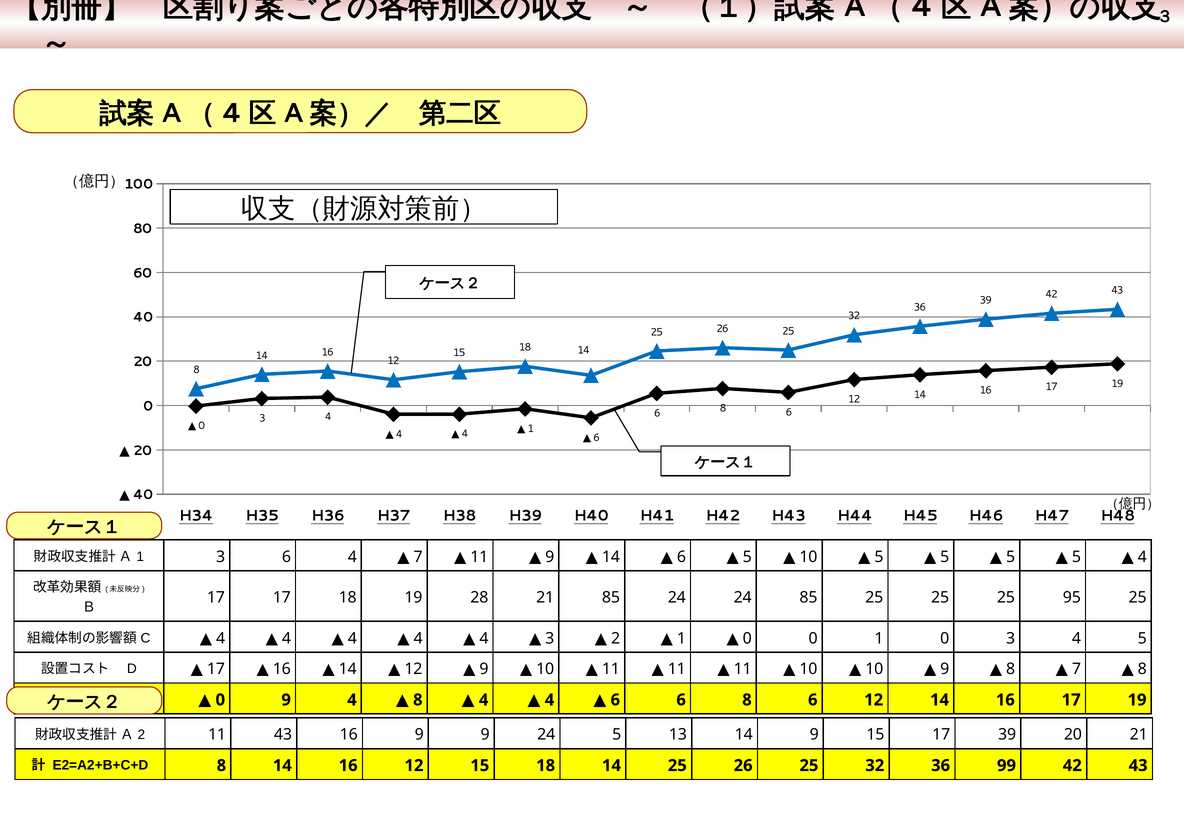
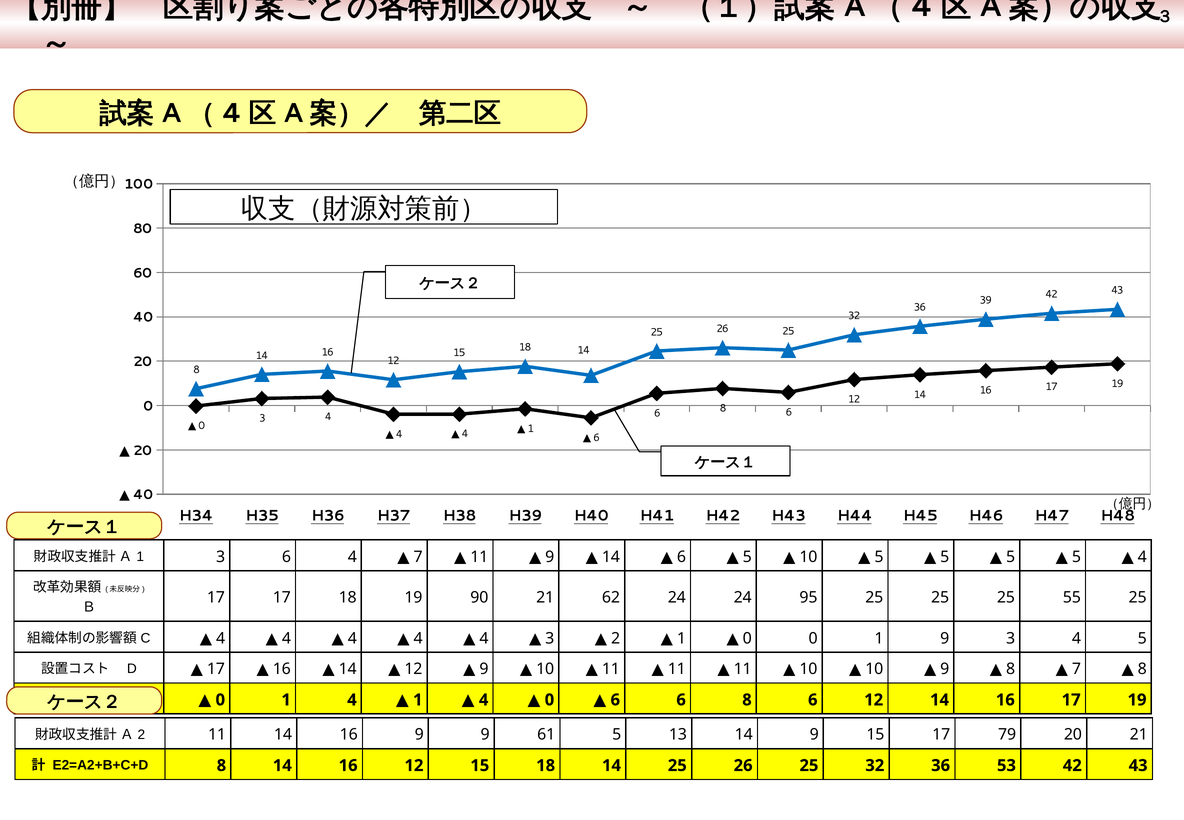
28: 28 -> 90
21 85: 85 -> 62
24 85: 85 -> 95
95: 95 -> 55
1 0: 0 -> 9
9 at (286, 700): 9 -> 1
8 at (418, 700): 8 -> 1
4 at (549, 700): 4 -> 0
11 43: 43 -> 14
9 24: 24 -> 61
17 39: 39 -> 79
99: 99 -> 53
